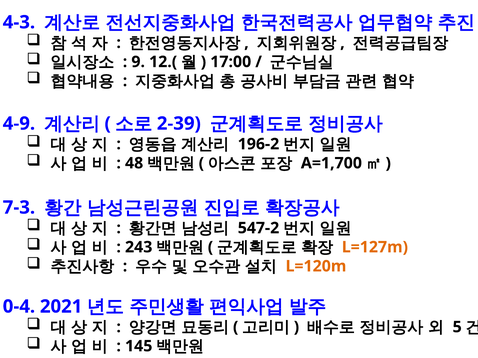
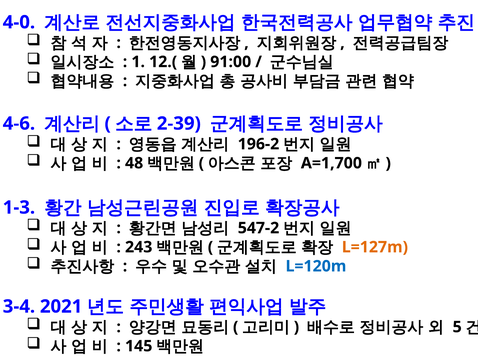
4-3: 4-3 -> 4-0
9: 9 -> 1
17:00: 17:00 -> 91:00
4-9: 4-9 -> 4-6
7-3: 7-3 -> 1-3
L=120m colour: orange -> blue
0-4: 0-4 -> 3-4
